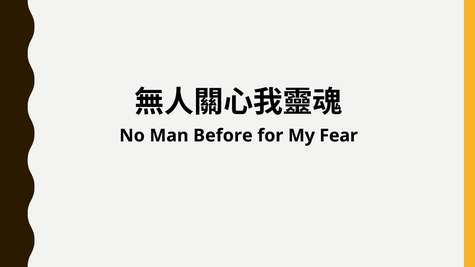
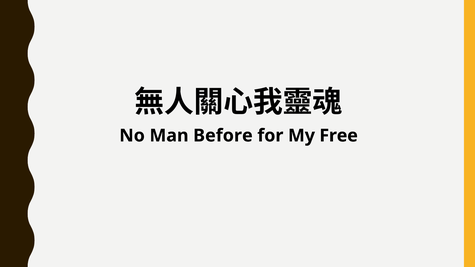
Fear: Fear -> Free
